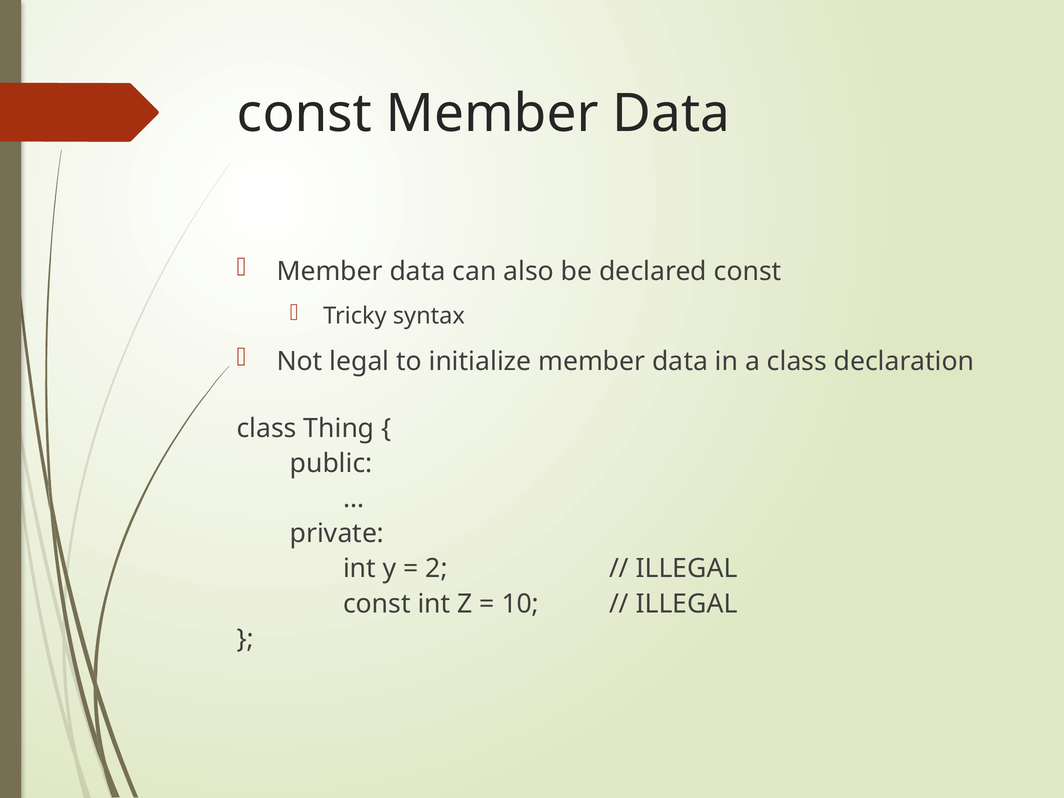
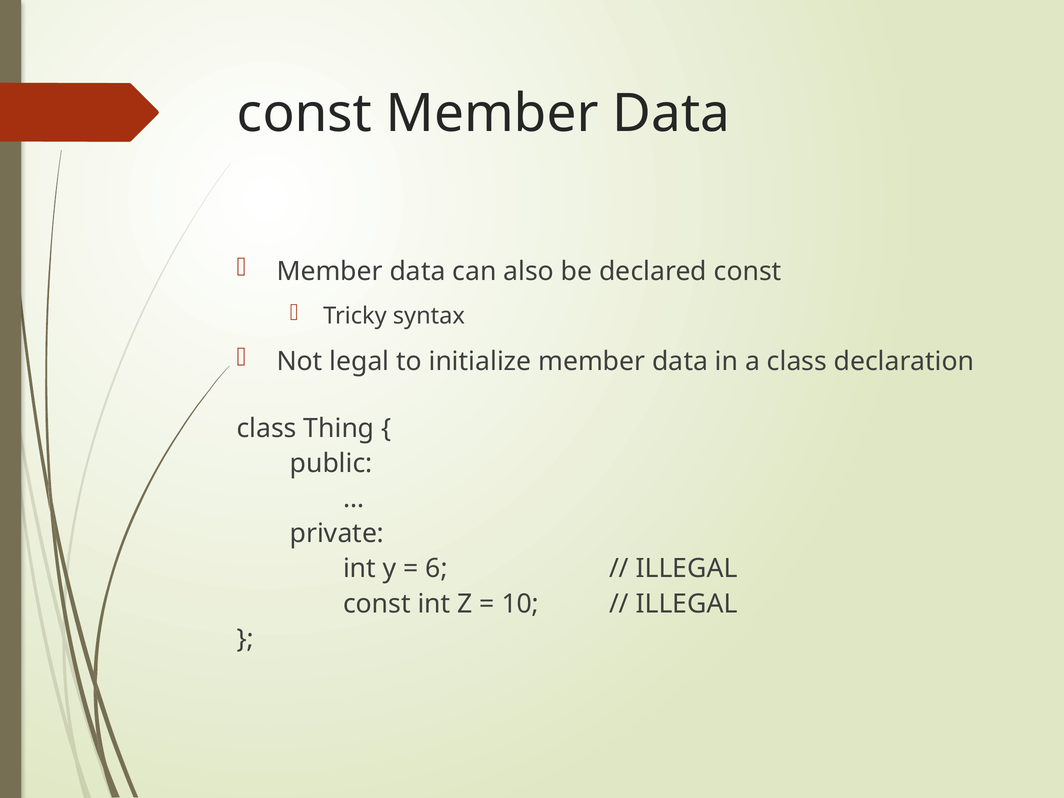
2: 2 -> 6
